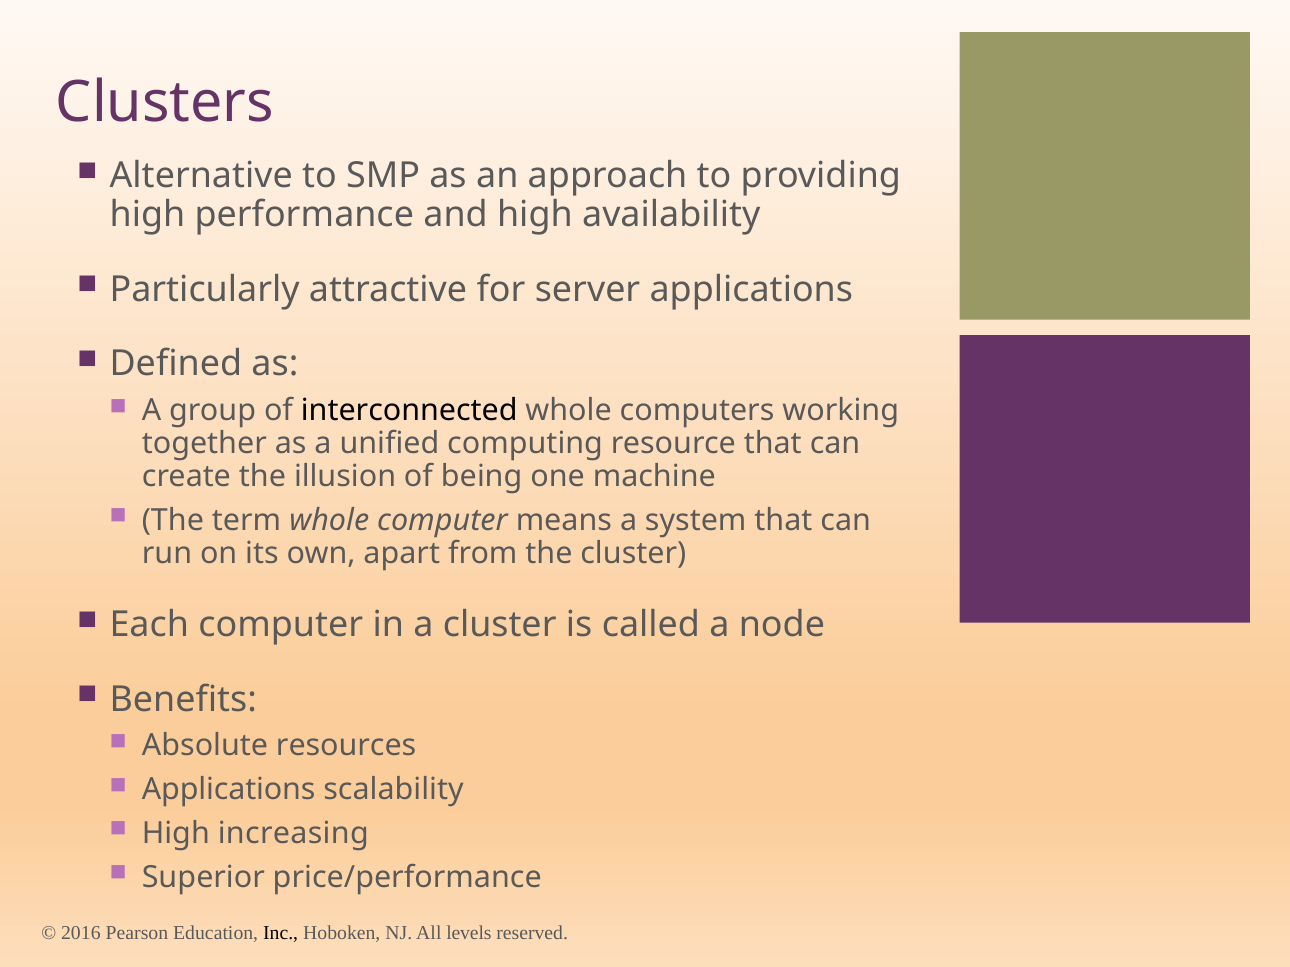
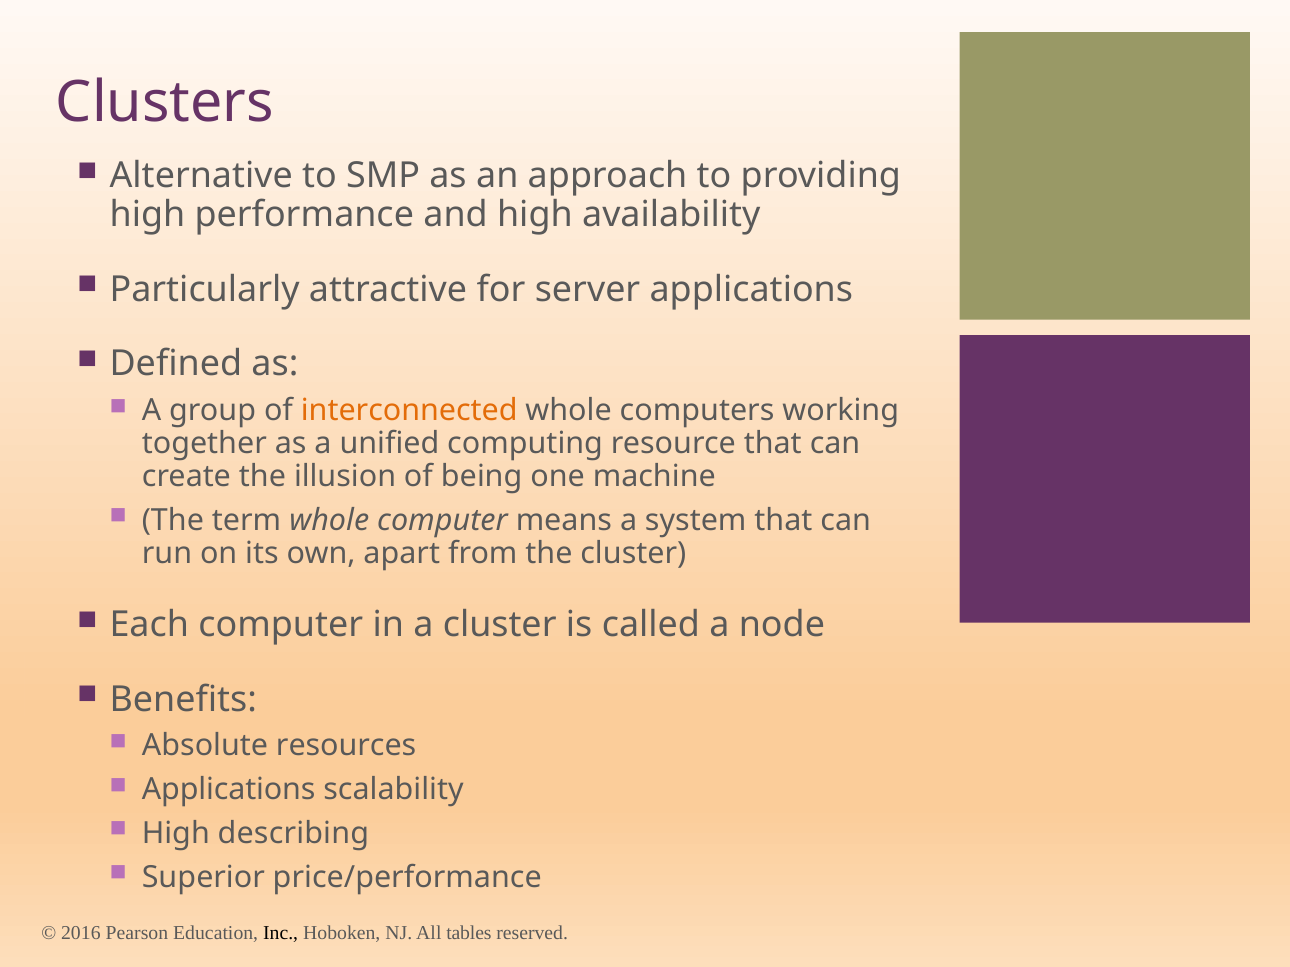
interconnected colour: black -> orange
increasing: increasing -> describing
levels: levels -> tables
